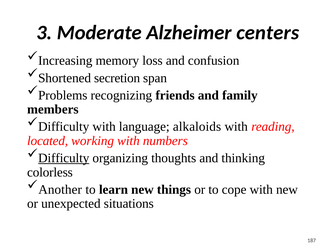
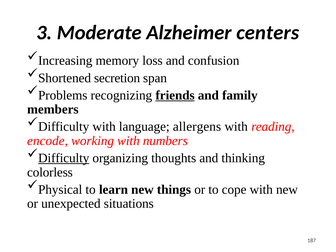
friends underline: none -> present
alkaloids: alkaloids -> allergens
located: located -> encode
Another: Another -> Physical
